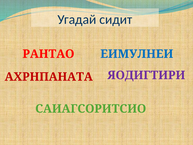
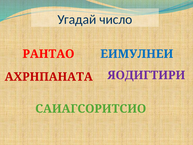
сидит: сидит -> число
